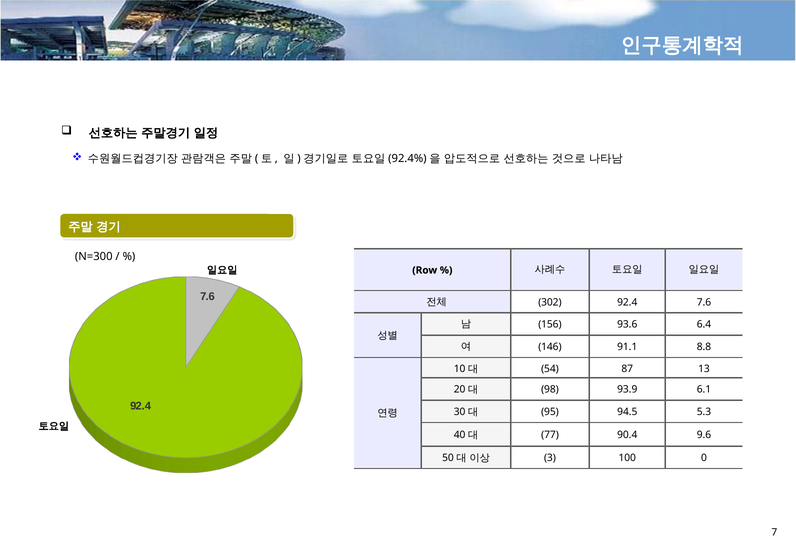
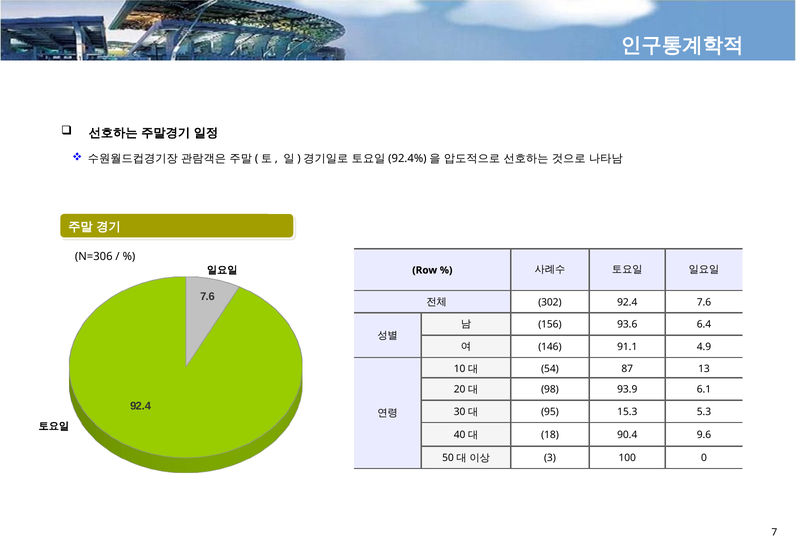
N=300: N=300 -> N=306
8.8: 8.8 -> 4.9
94.5: 94.5 -> 15.3
77: 77 -> 18
